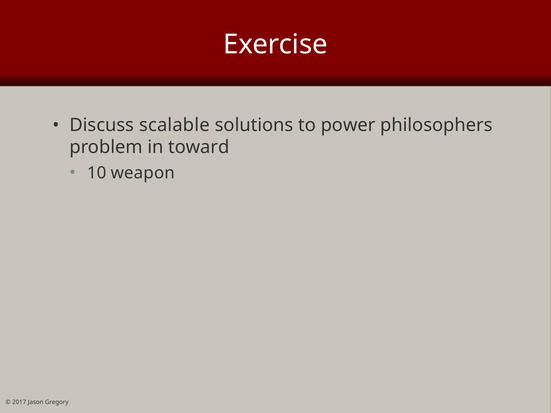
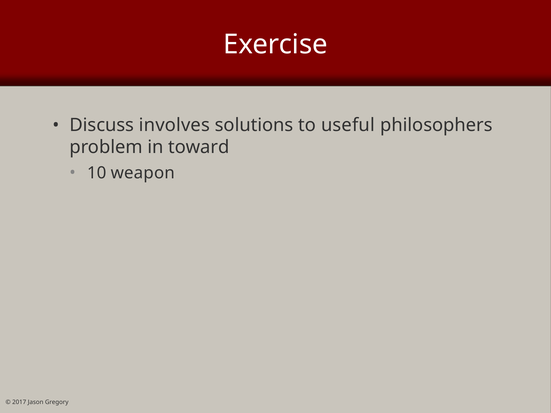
scalable: scalable -> involves
power: power -> useful
